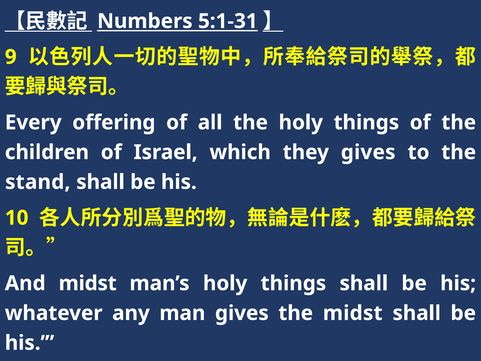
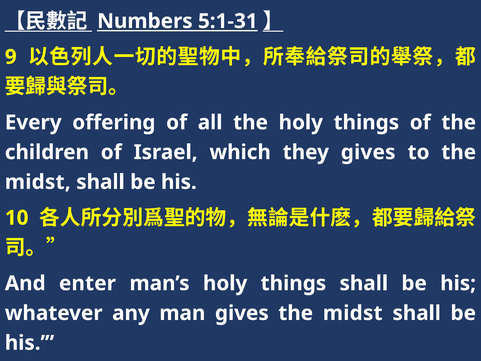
stand at (38, 182): stand -> midst
And midst: midst -> enter
